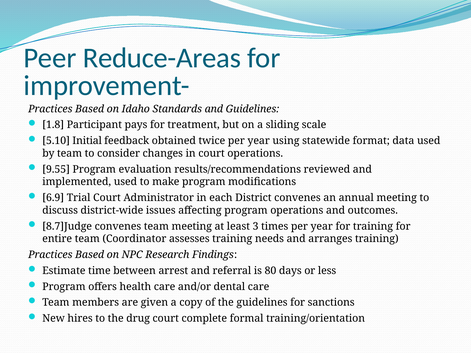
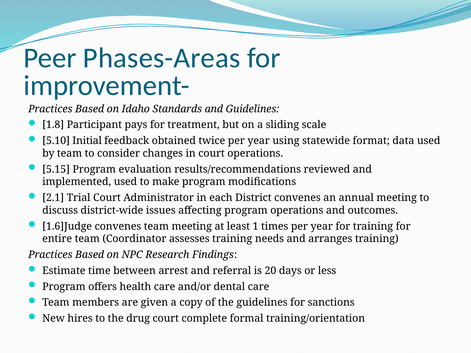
Reduce-Areas: Reduce-Areas -> Phases-Areas
9.55: 9.55 -> 5.15
6.9: 6.9 -> 2.1
8.7]Judge: 8.7]Judge -> 1.6]Judge
3: 3 -> 1
80: 80 -> 20
